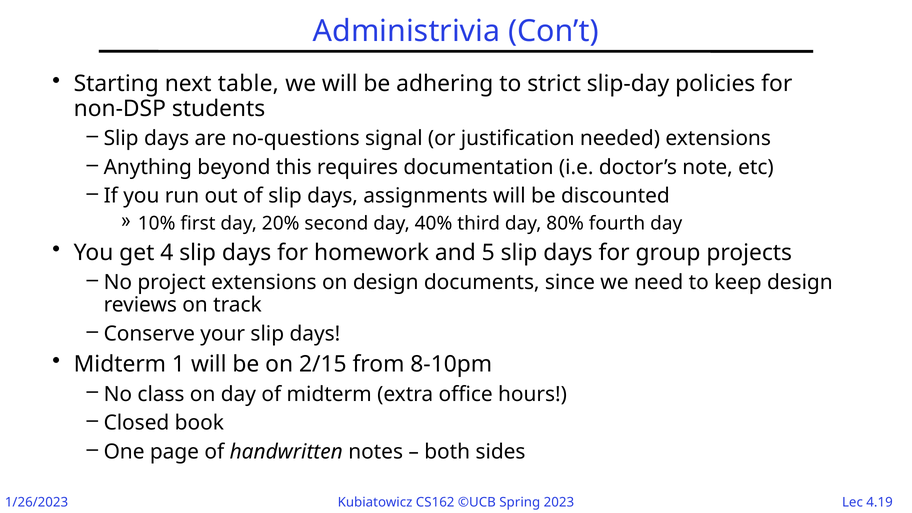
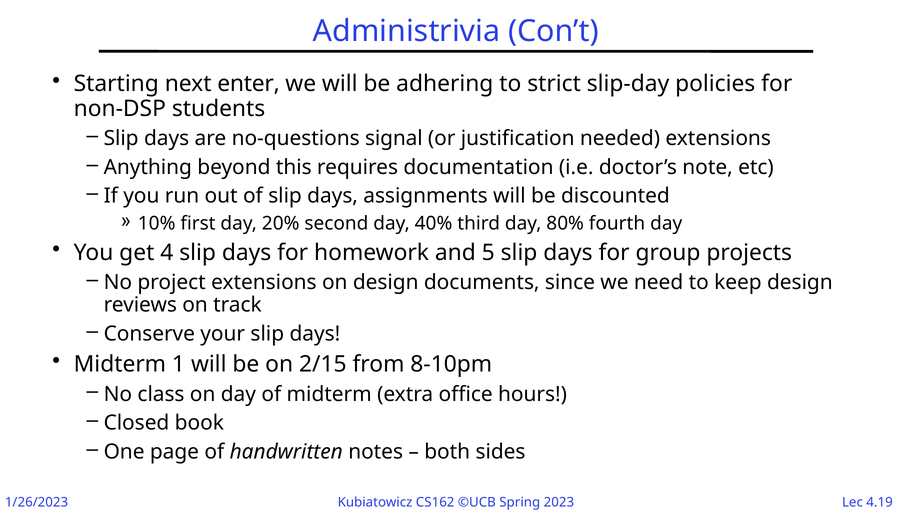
table: table -> enter
